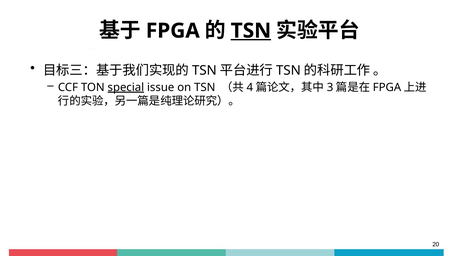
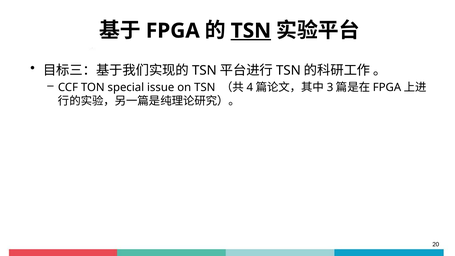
special underline: present -> none
